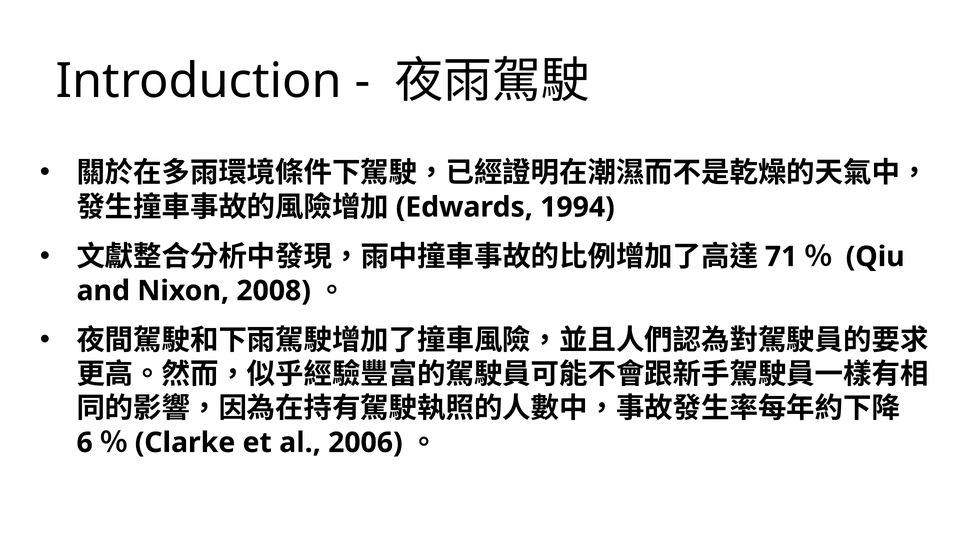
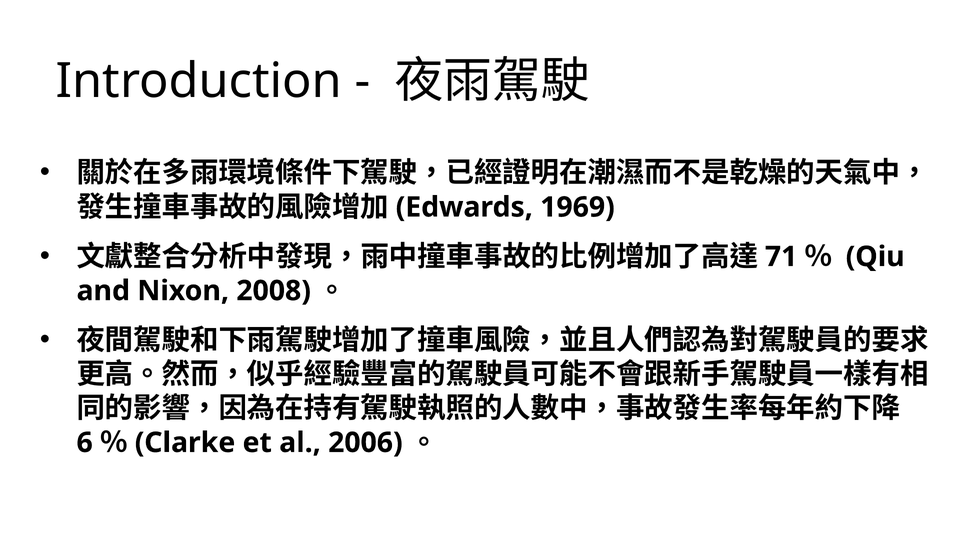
1994: 1994 -> 1969
